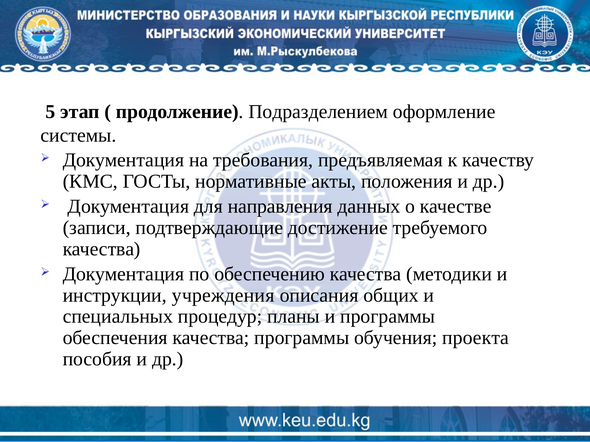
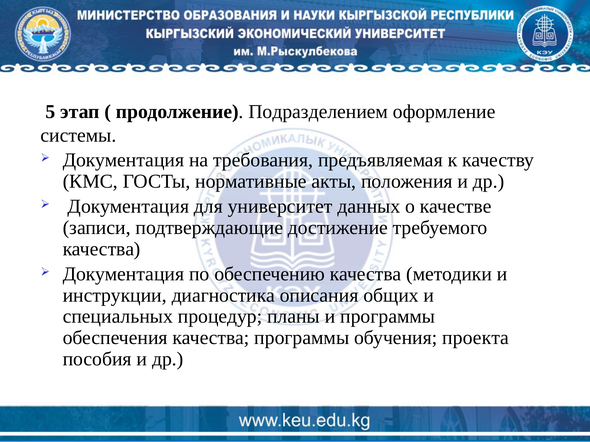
направления: направления -> университет
учреждения: учреждения -> диагностика
